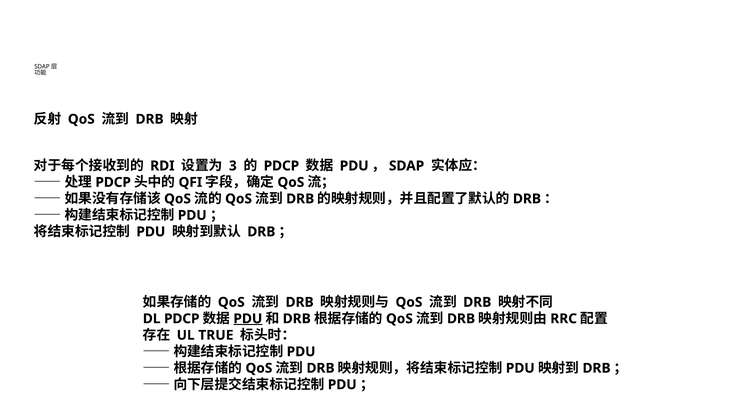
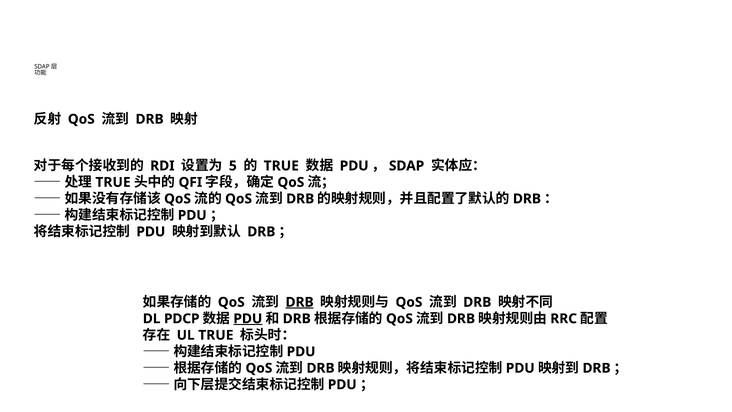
3: 3 -> 5
PDCP at (281, 166): PDCP -> TRUE
PDCP at (113, 182): PDCP -> TRUE
DRB at (300, 302) underline: none -> present
